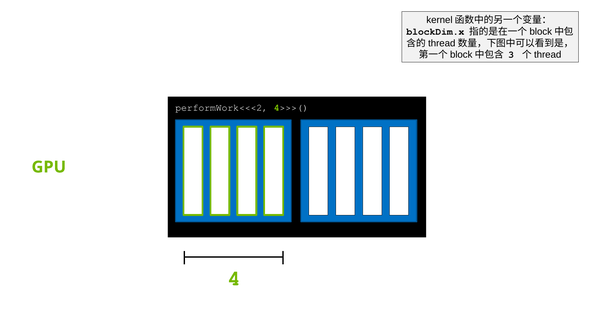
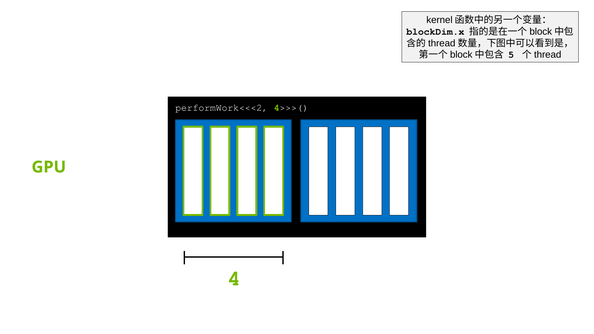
3: 3 -> 5
